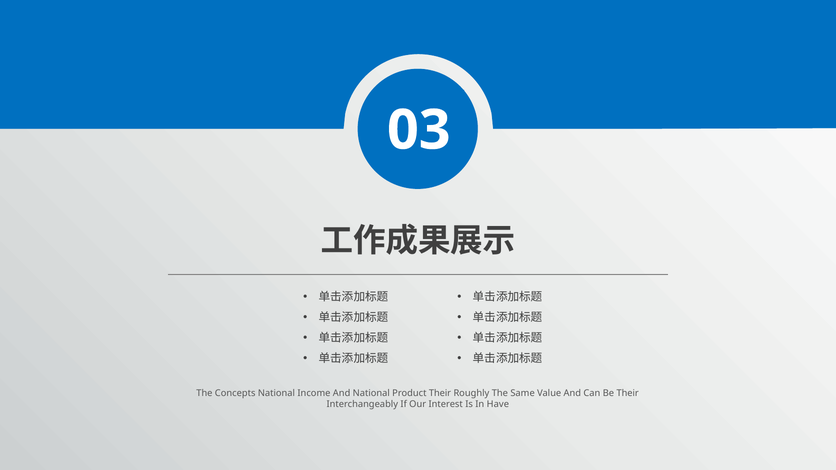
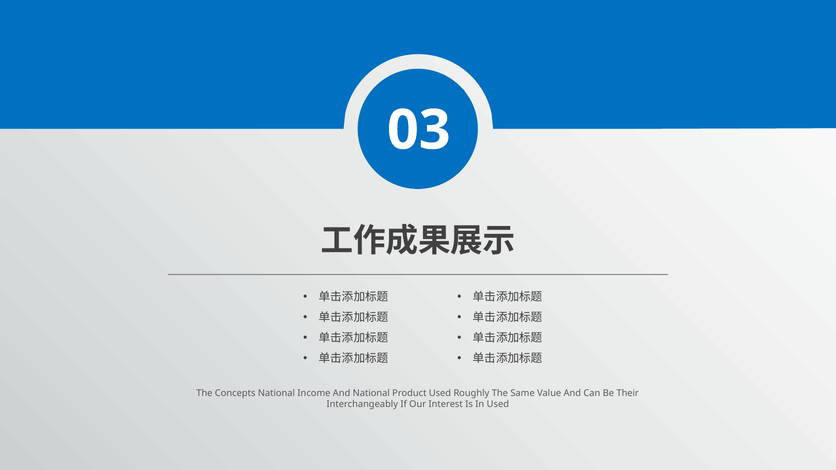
Product Their: Their -> Used
In Have: Have -> Used
